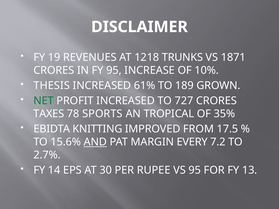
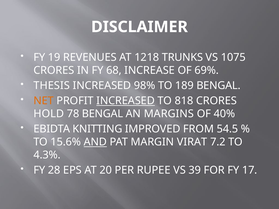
1871: 1871 -> 1075
FY 95: 95 -> 68
10%: 10% -> 69%
61%: 61% -> 98%
189 GROWN: GROWN -> BENGAL
NET colour: green -> orange
INCREASED at (126, 101) underline: none -> present
727: 727 -> 818
TAXES: TAXES -> HOLD
78 SPORTS: SPORTS -> BENGAL
TROPICAL: TROPICAL -> MARGINS
35%: 35% -> 40%
17.5: 17.5 -> 54.5
EVERY: EVERY -> VIRAT
2.7%: 2.7% -> 4.3%
14: 14 -> 28
30: 30 -> 20
VS 95: 95 -> 39
13: 13 -> 17
